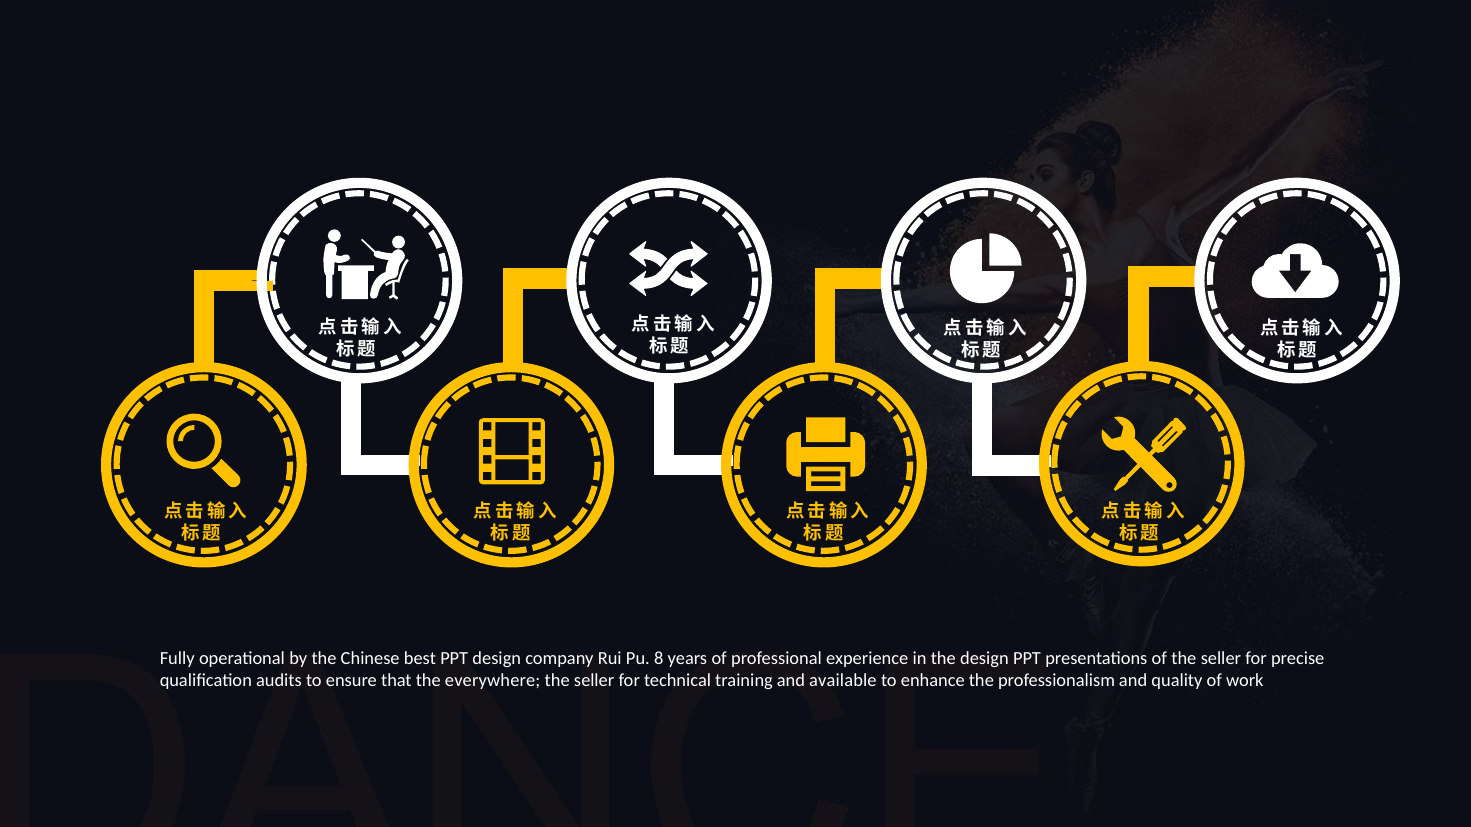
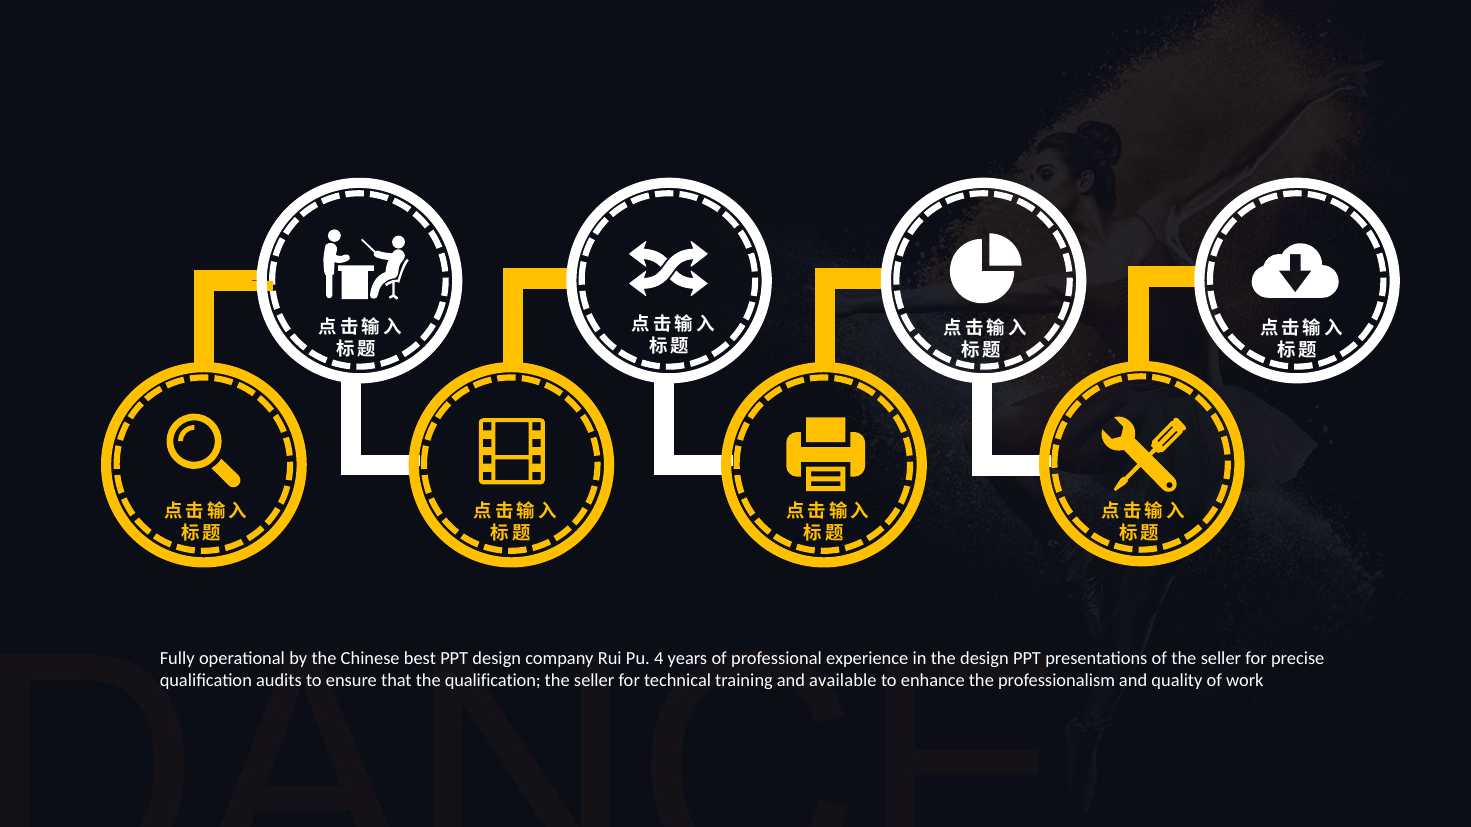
8: 8 -> 4
the everywhere: everywhere -> qualification
